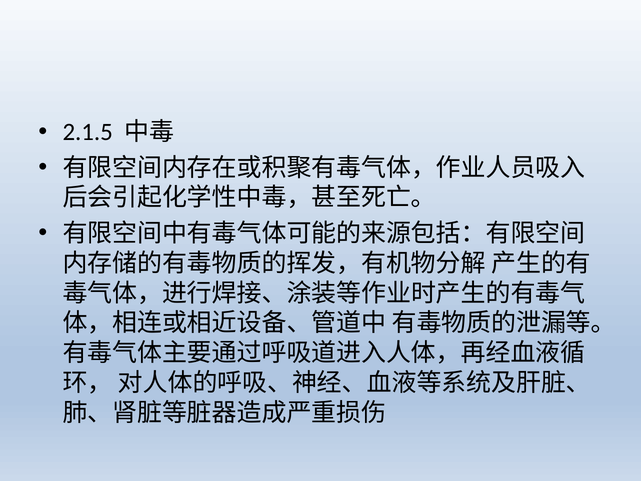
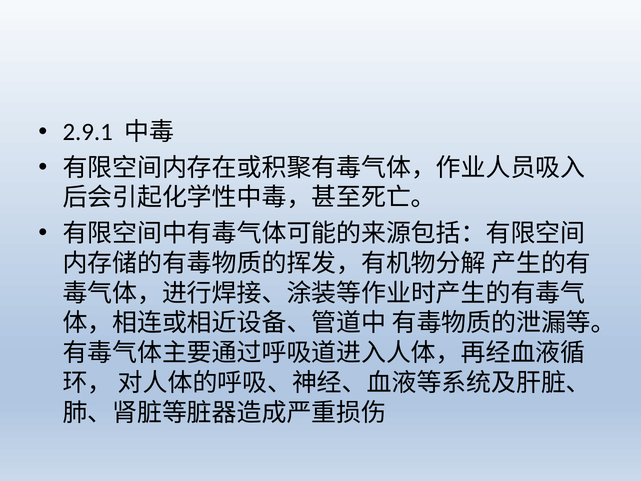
2.1.5: 2.1.5 -> 2.9.1
